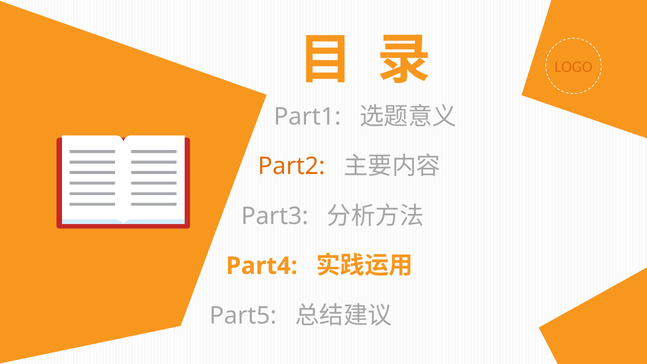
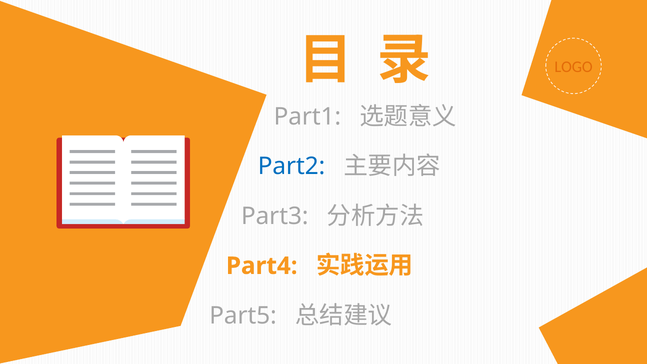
Part2 colour: orange -> blue
